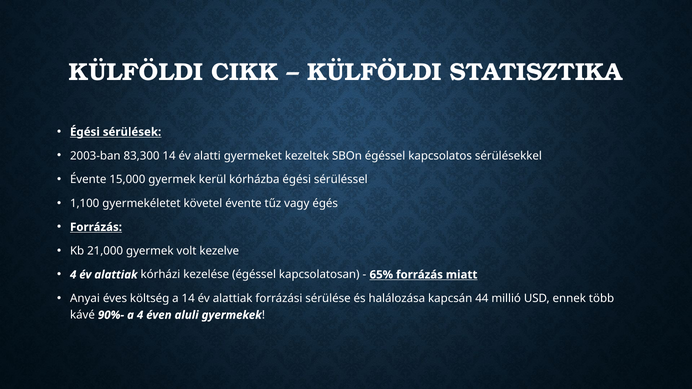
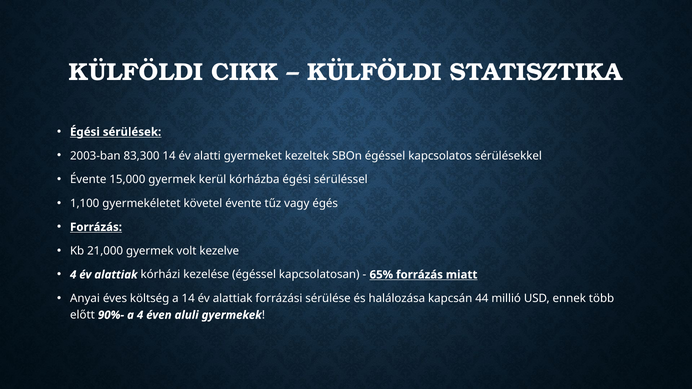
kávé: kávé -> előtt
